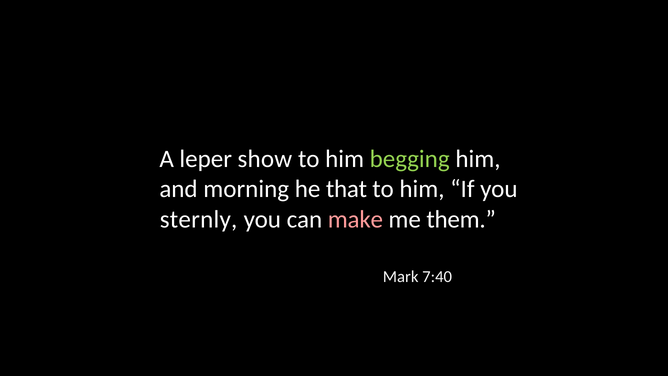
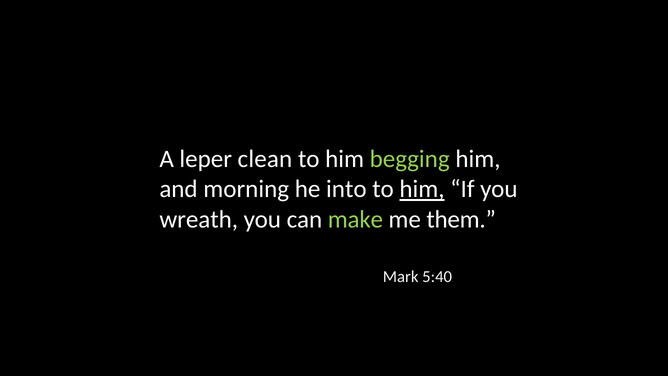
show: show -> clean
that: that -> into
him at (422, 189) underline: none -> present
sternly: sternly -> wreath
make colour: pink -> light green
7:40: 7:40 -> 5:40
